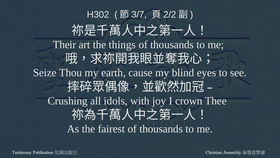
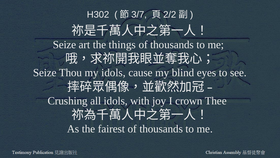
Their at (65, 45): Their -> Seize
my earth: earth -> idols
